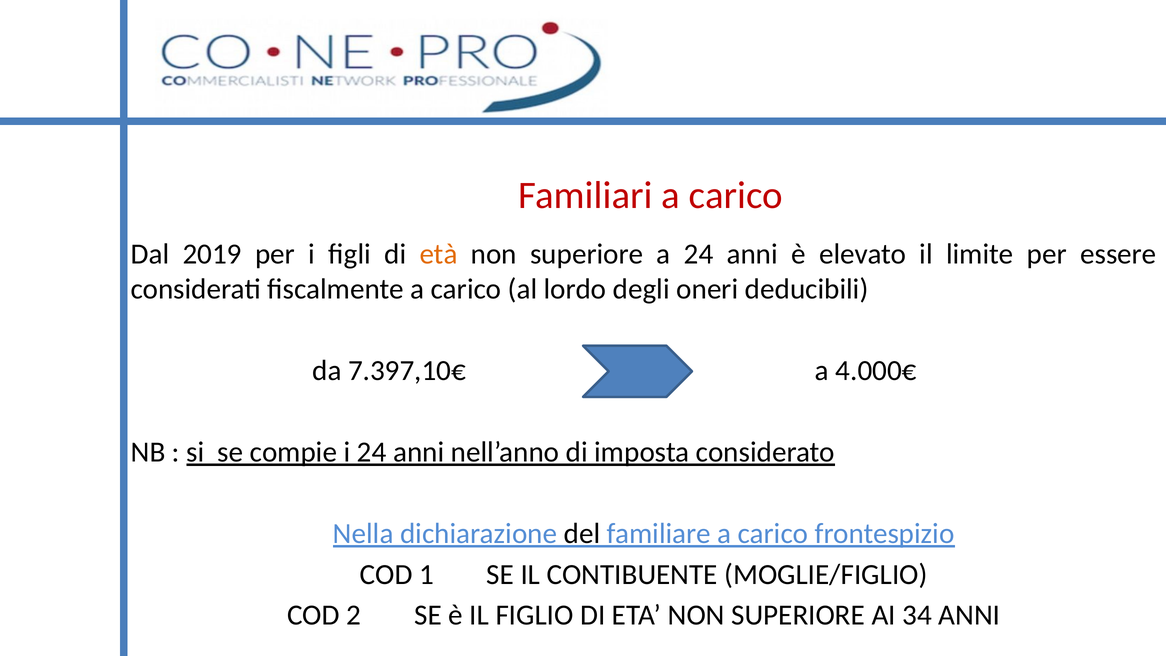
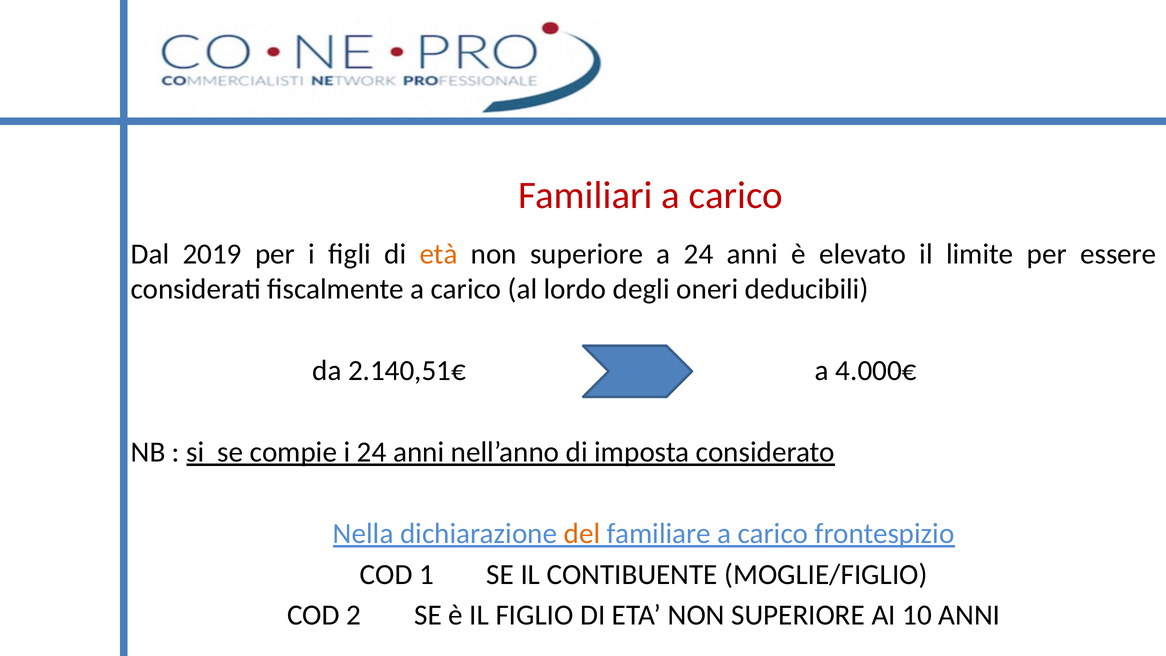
7.397,10€: 7.397,10€ -> 2.140,51€
del colour: black -> orange
34: 34 -> 10
